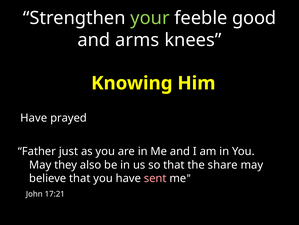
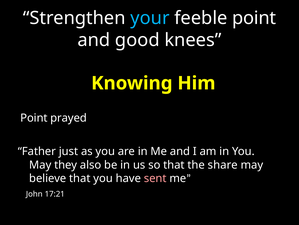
your colour: light green -> light blue
feeble good: good -> point
arms: arms -> good
Have at (34, 118): Have -> Point
